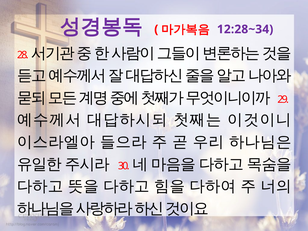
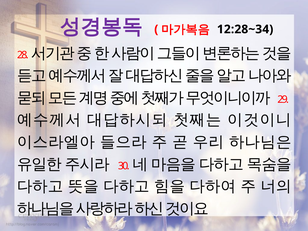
12:28~34 colour: purple -> black
